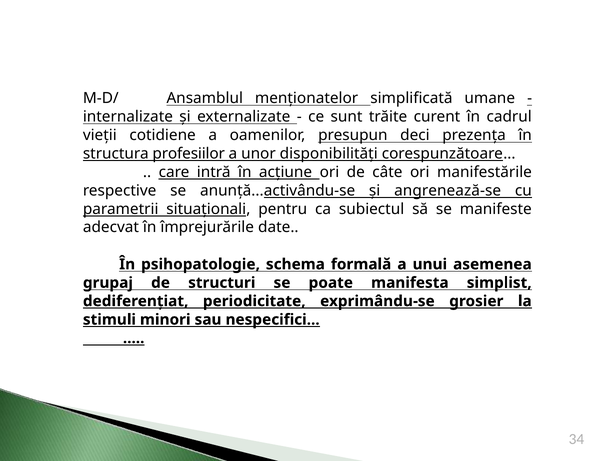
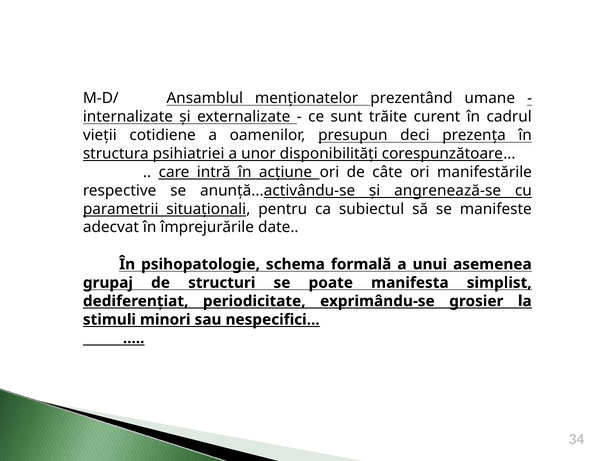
simplificată: simplificată -> prezentând
profesiilor: profesiilor -> psihiatriei
